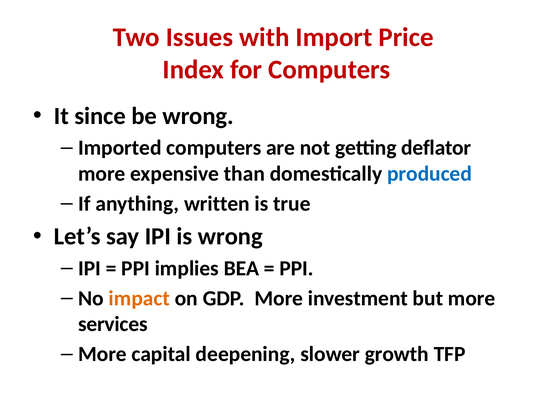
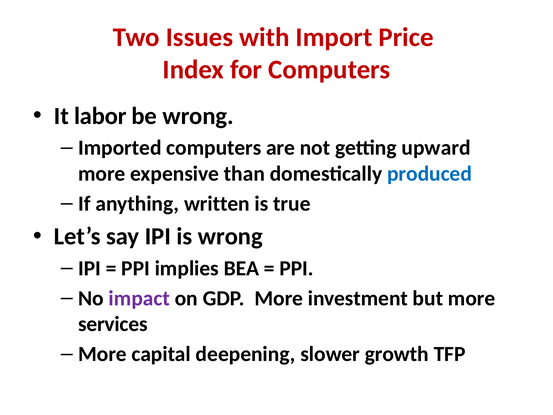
since: since -> labor
deflator: deflator -> upward
impact colour: orange -> purple
